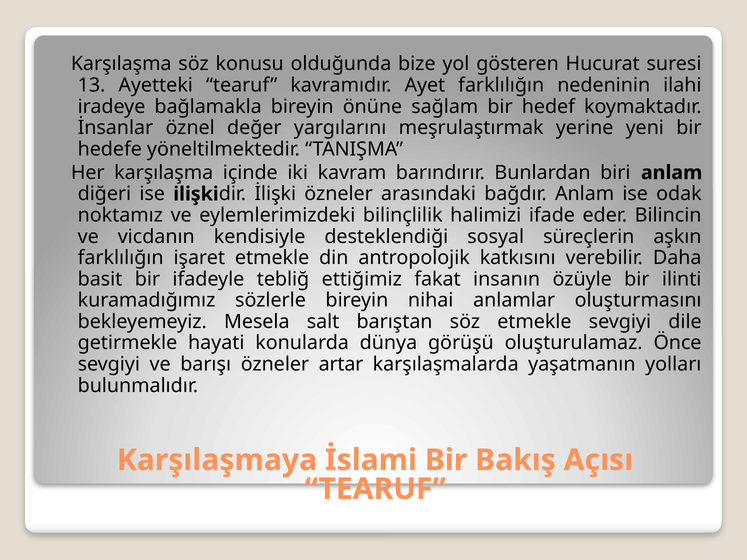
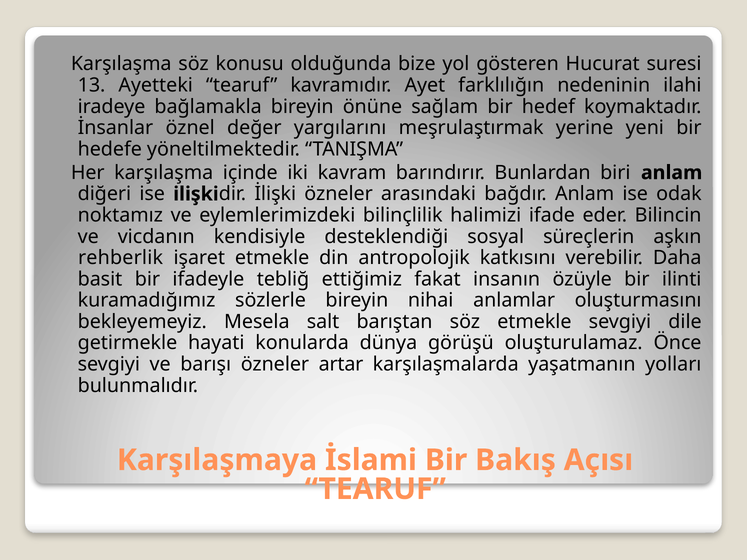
farklılığın at (121, 258): farklılığın -> rehberlik
